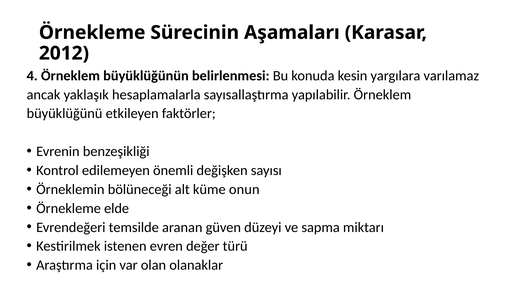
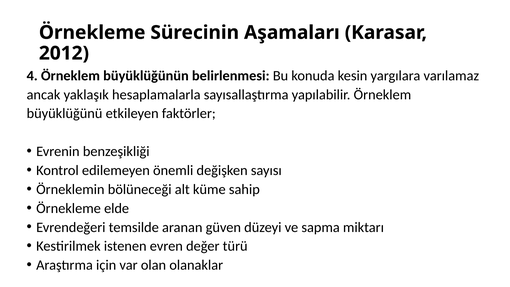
onun: onun -> sahip
